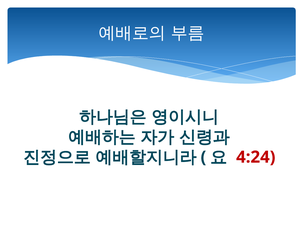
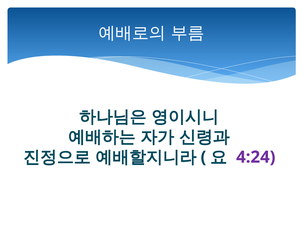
4:24 colour: red -> purple
